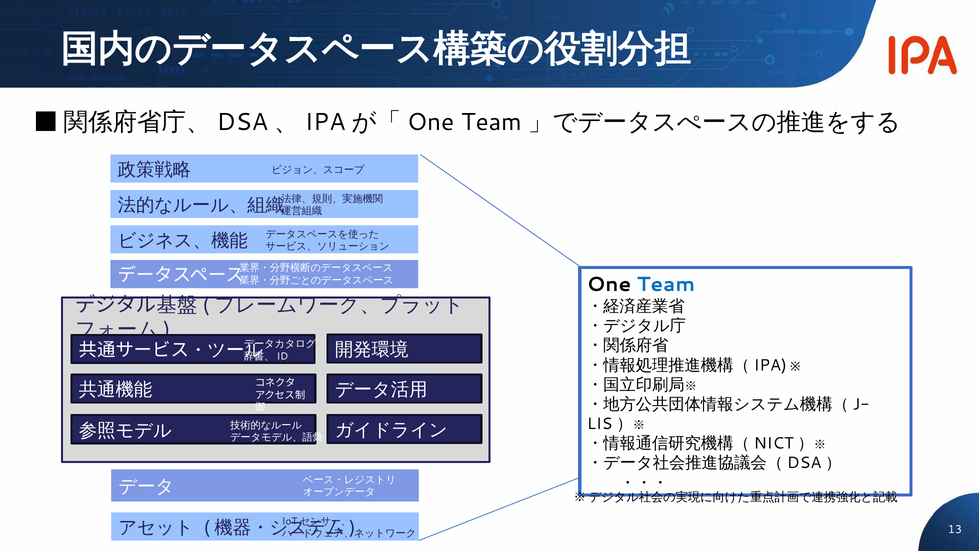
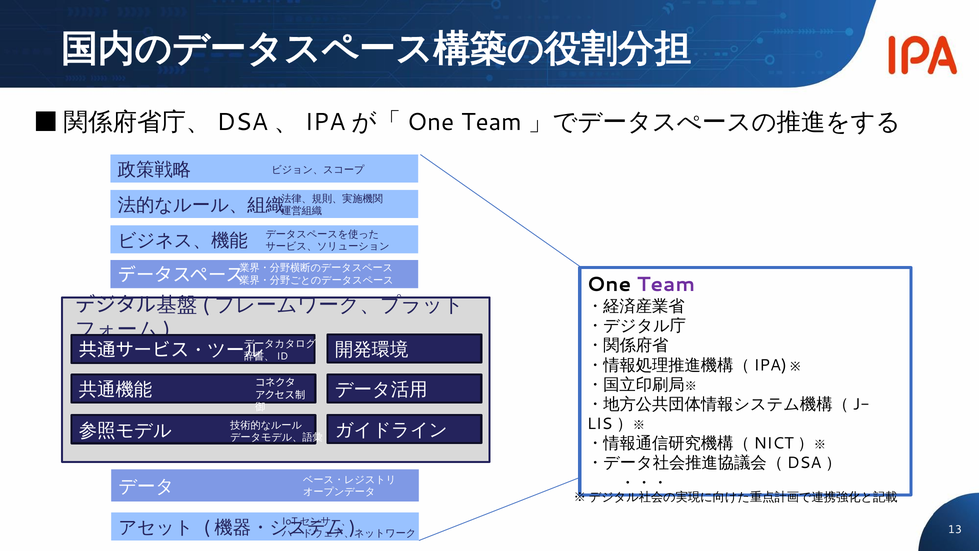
Team colour: blue -> purple
